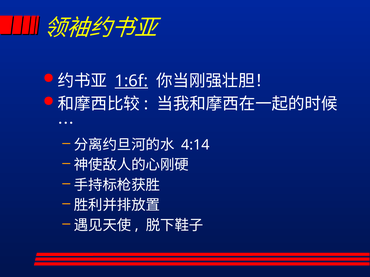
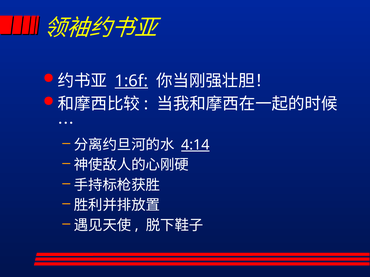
4:14 underline: none -> present
